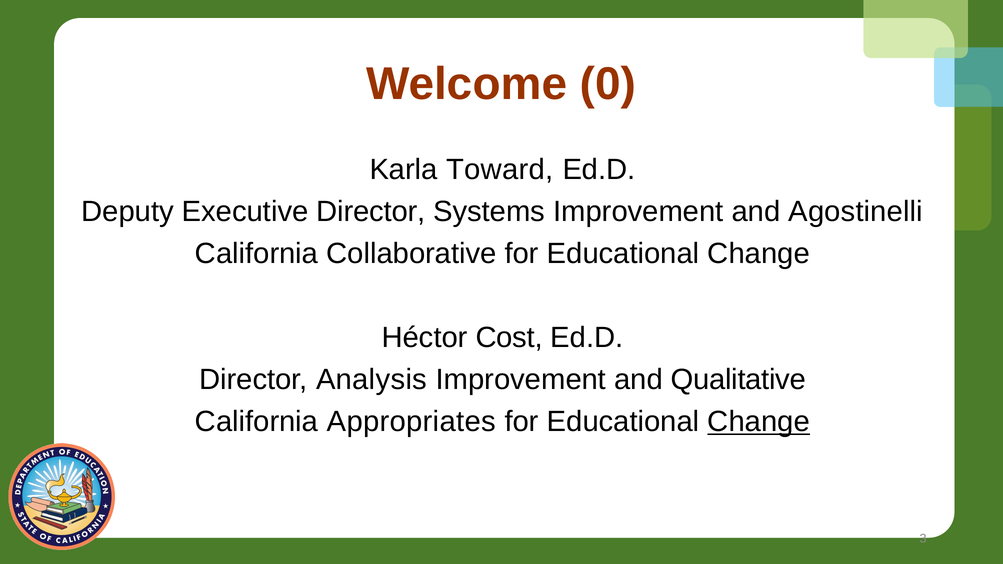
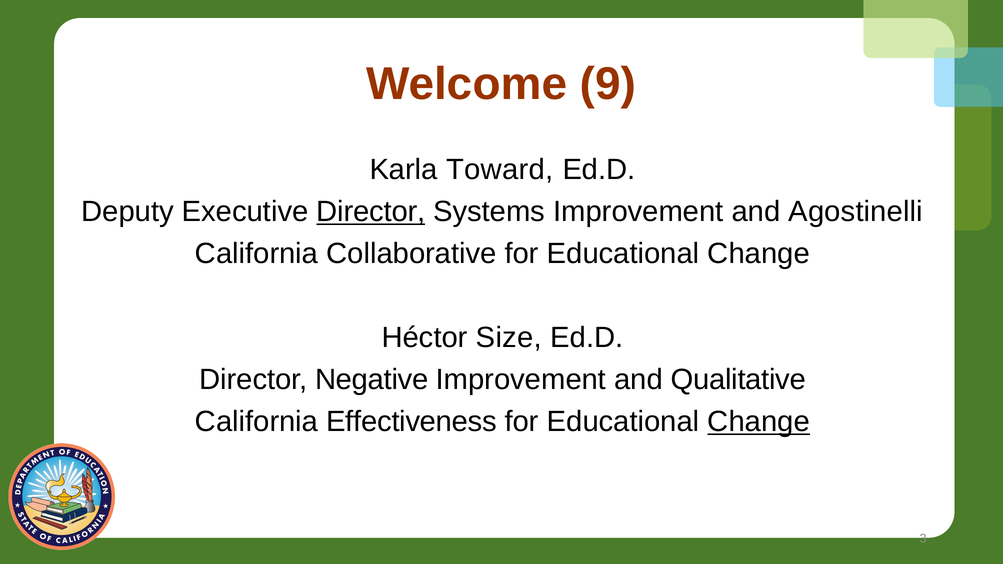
0: 0 -> 9
Director at (371, 212) underline: none -> present
Cost: Cost -> Size
Analysis: Analysis -> Negative
Appropriates: Appropriates -> Effectiveness
